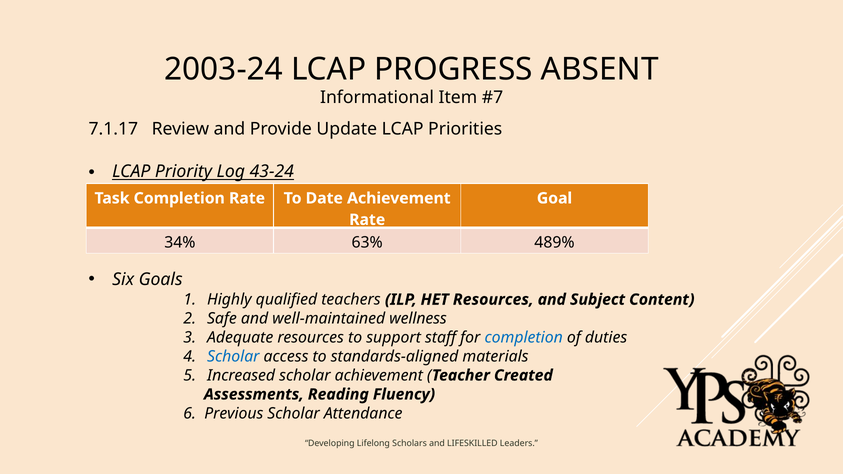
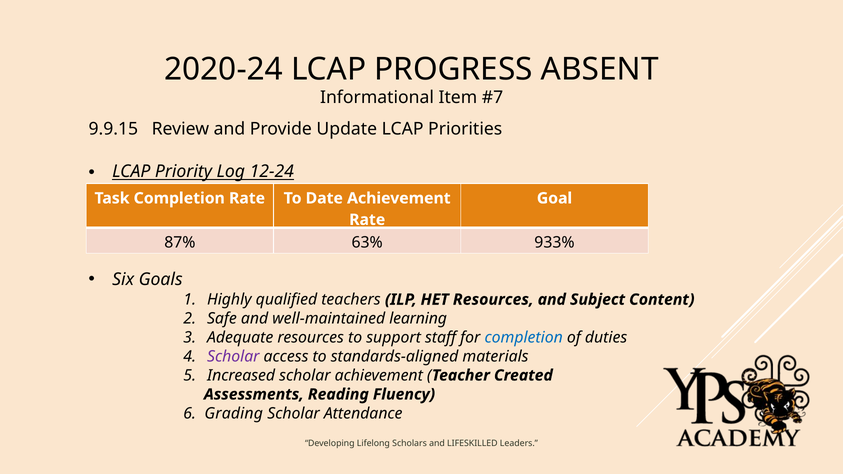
2003-24: 2003-24 -> 2020-24
7.1.17: 7.1.17 -> 9.9.15
43-24: 43-24 -> 12-24
34%: 34% -> 87%
489%: 489% -> 933%
wellness: wellness -> learning
Scholar at (233, 357) colour: blue -> purple
Previous: Previous -> Grading
